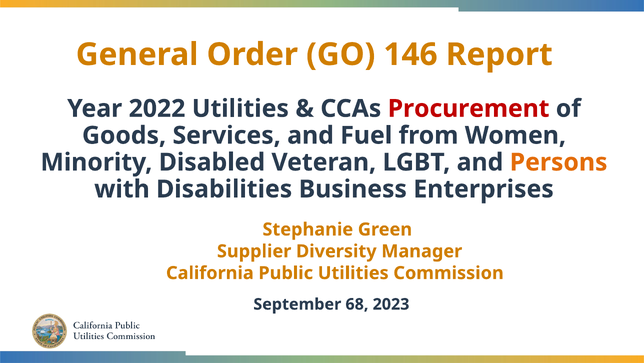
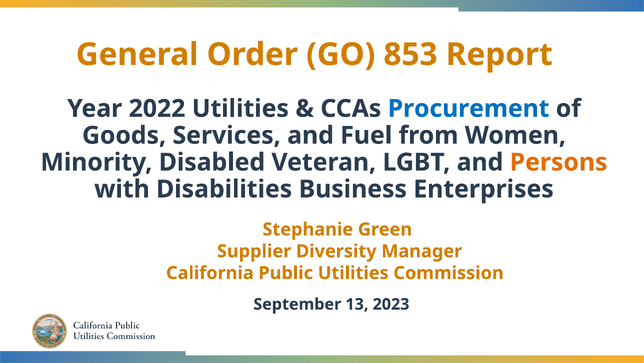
146: 146 -> 853
Procurement colour: red -> blue
68: 68 -> 13
